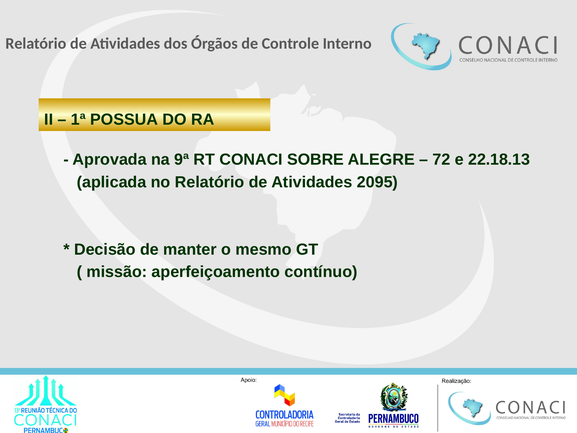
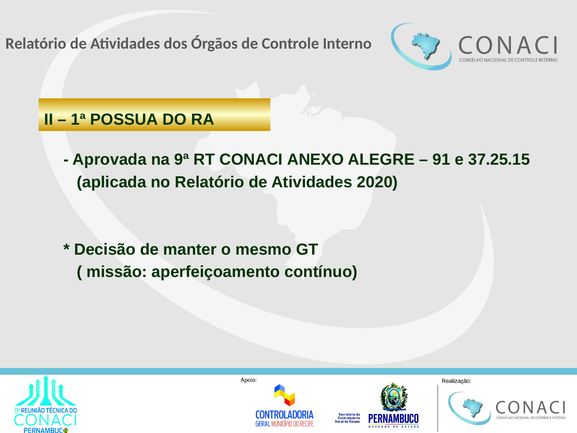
SOBRE: SOBRE -> ANEXO
72: 72 -> 91
22.18.13: 22.18.13 -> 37.25.15
2095: 2095 -> 2020
